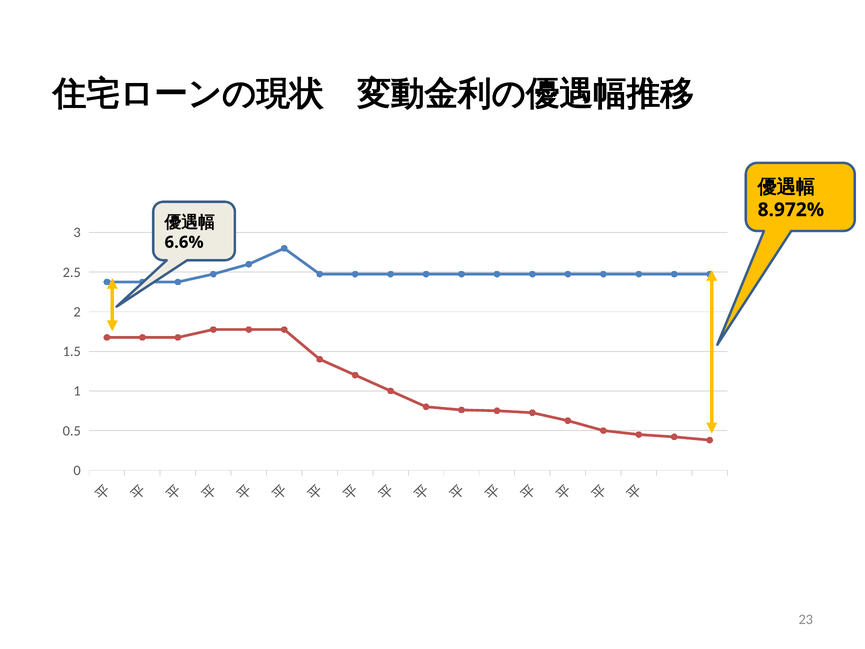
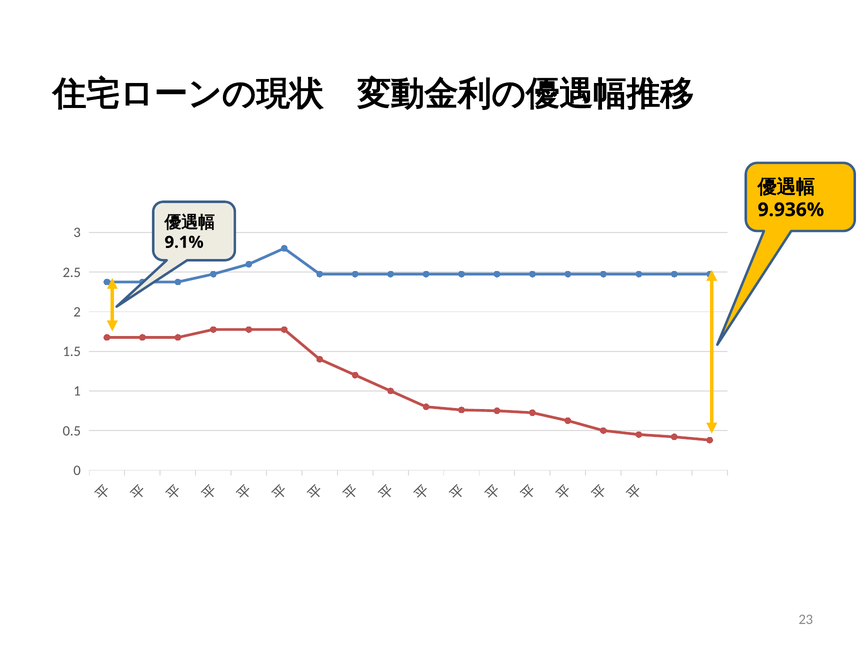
8.972%: 8.972% -> 9.936%
6.6%: 6.6% -> 9.1%
